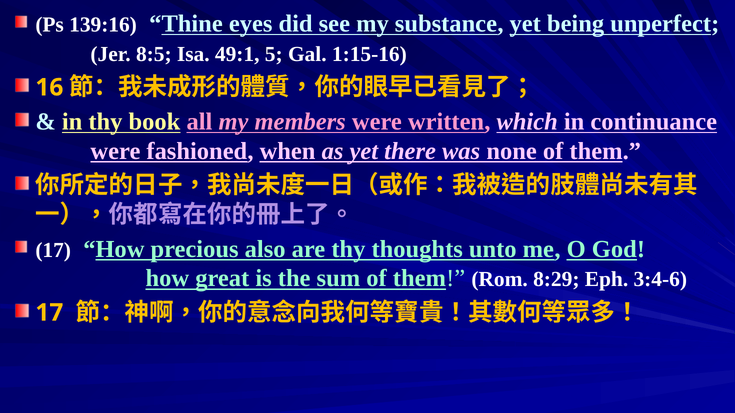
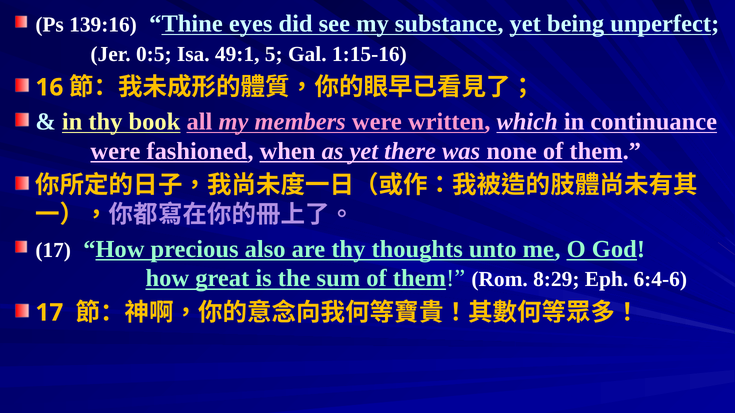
8:5: 8:5 -> 0:5
3:4-6: 3:4-6 -> 6:4-6
